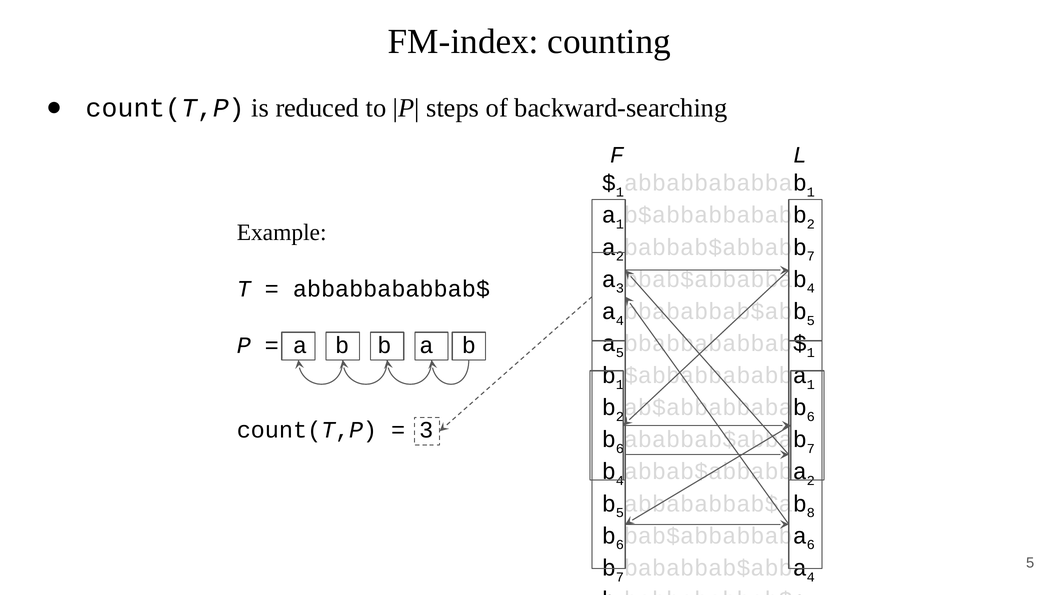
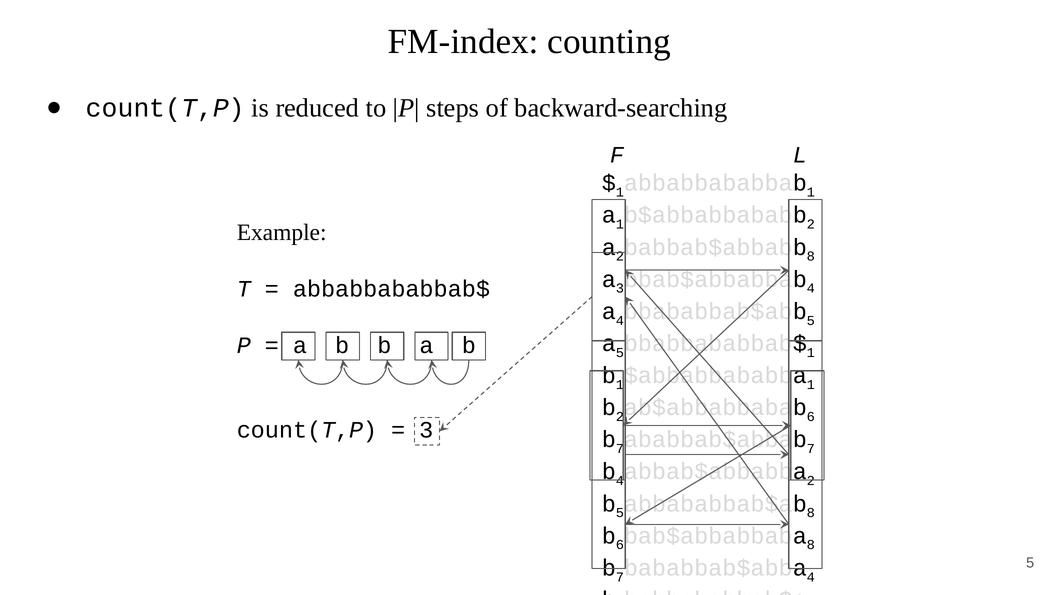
7 at (811, 257): 7 -> 8
6 at (620, 449): 6 -> 7
6 at (811, 546): 6 -> 8
